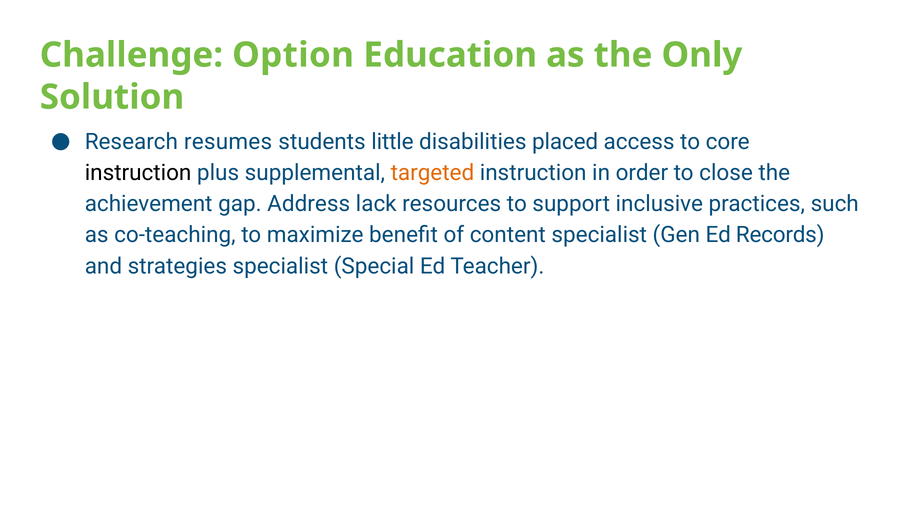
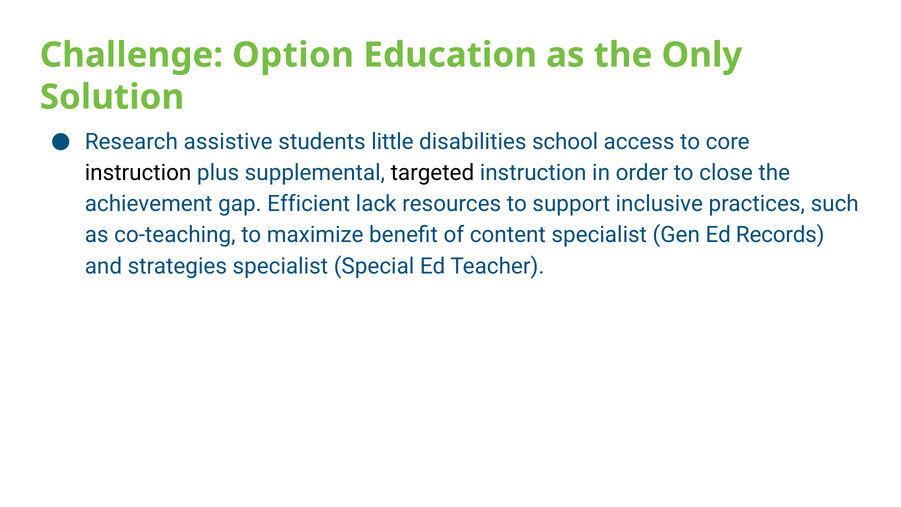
resumes: resumes -> assistive
placed: placed -> school
targeted colour: orange -> black
Address: Address -> Efficient
